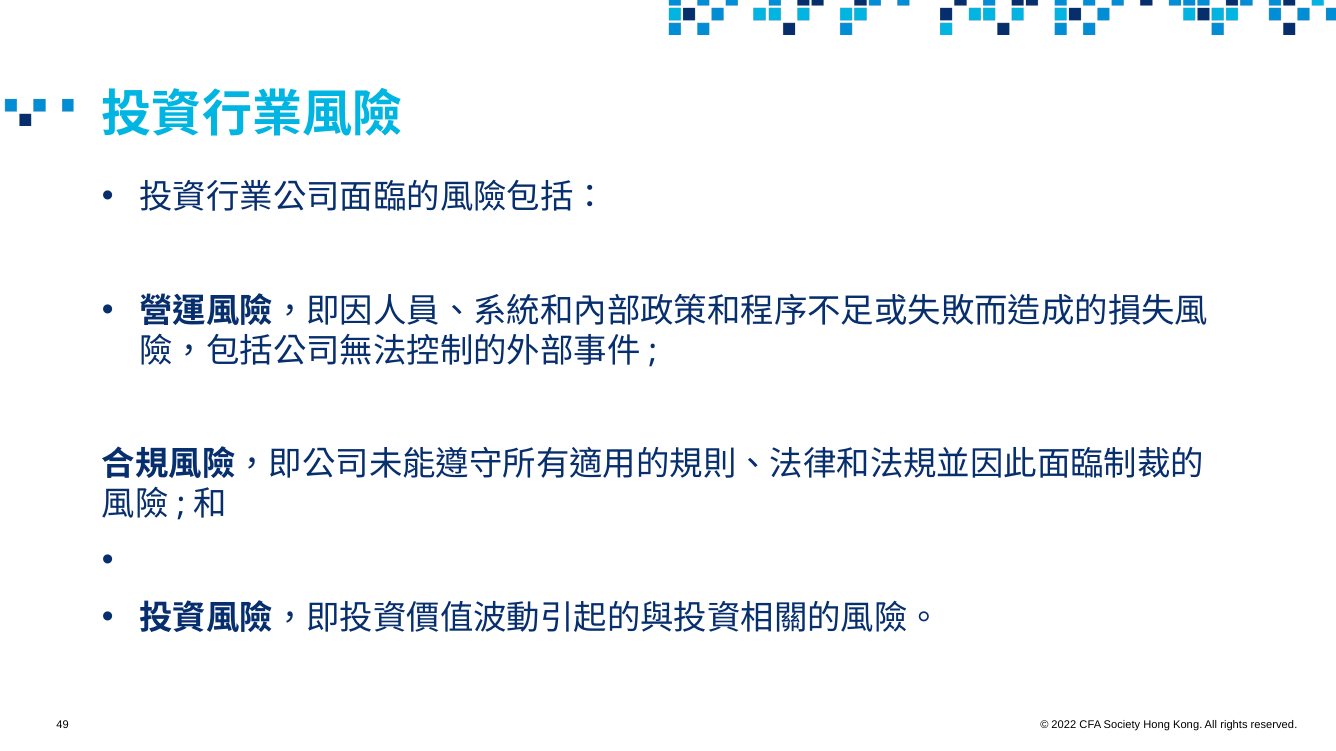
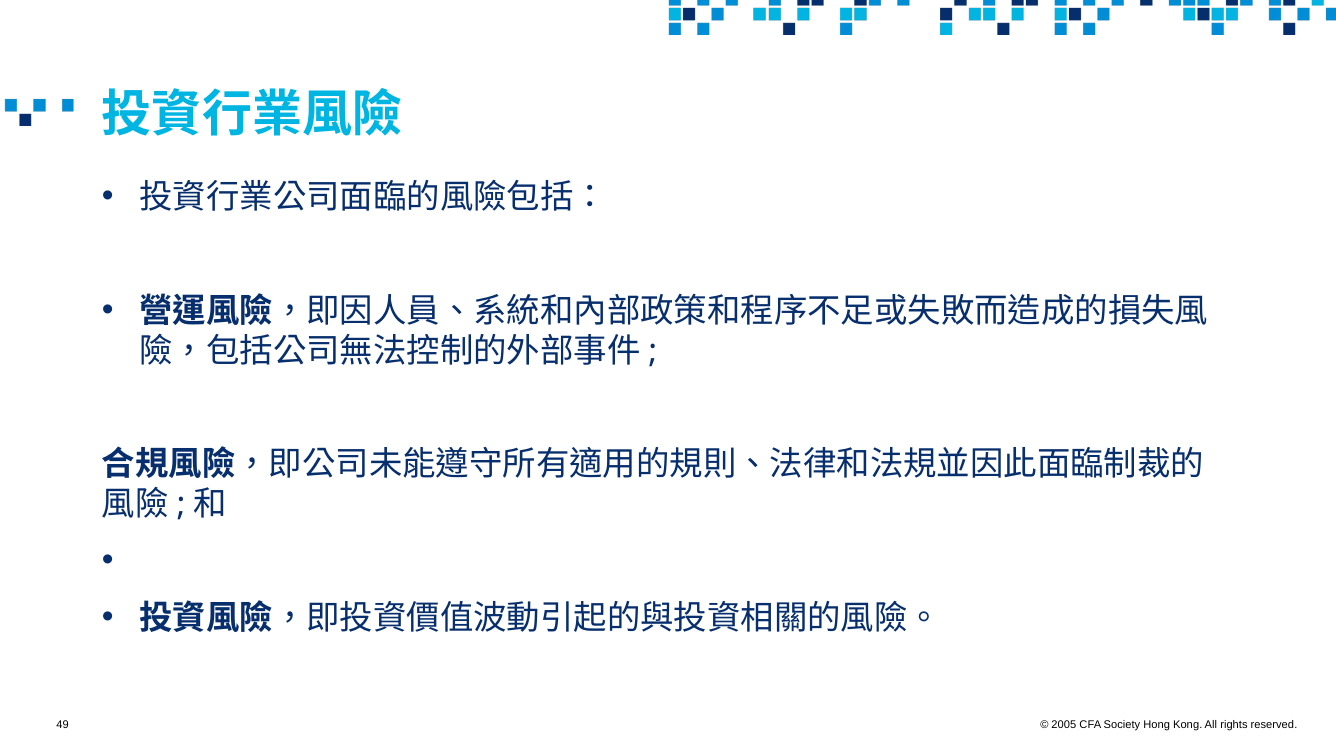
2022: 2022 -> 2005
